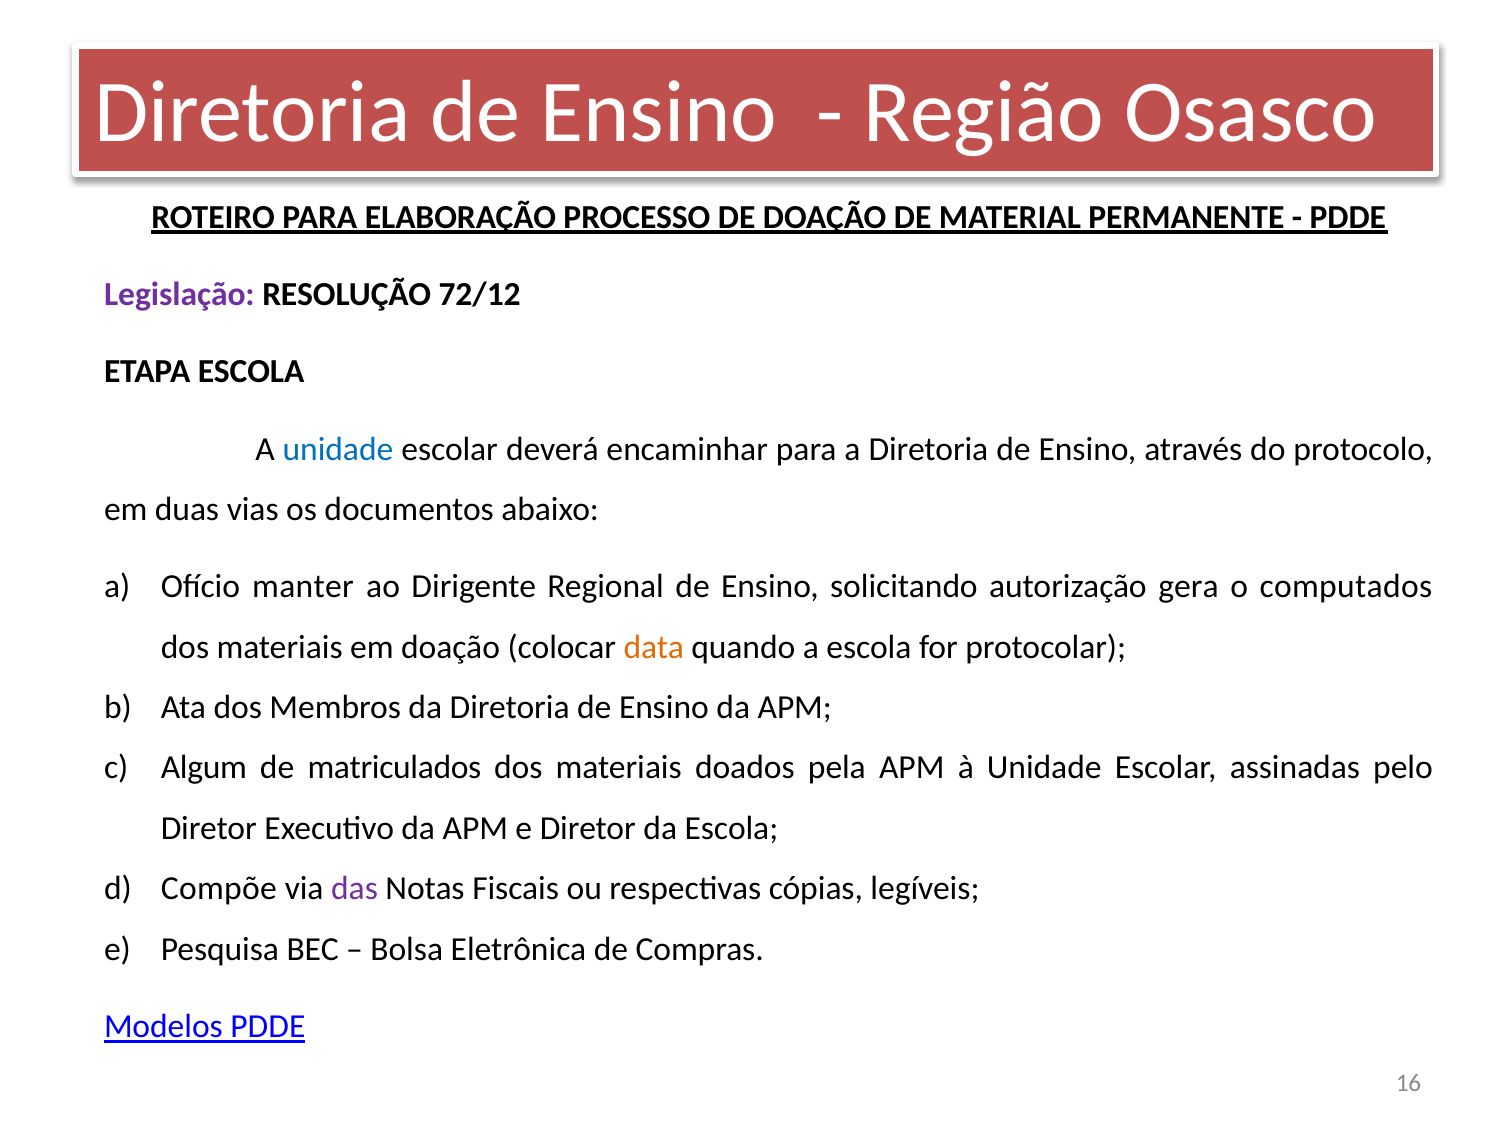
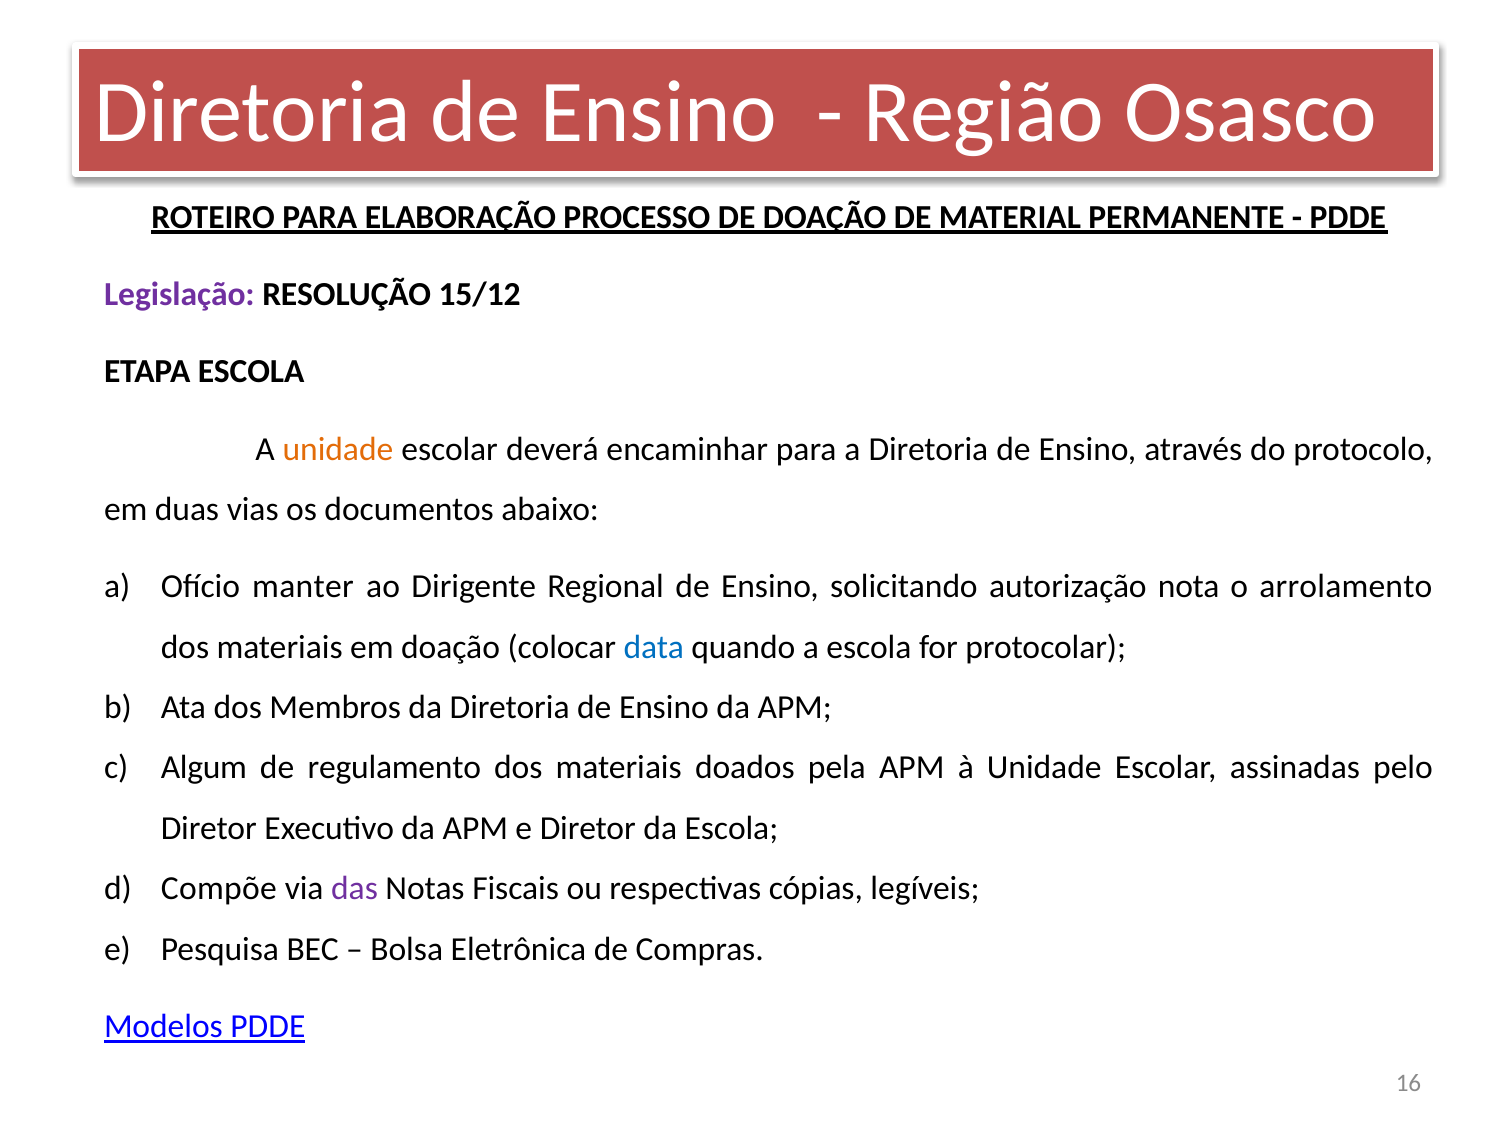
72/12: 72/12 -> 15/12
unidade at (338, 449) colour: blue -> orange
gera: gera -> nota
computados: computados -> arrolamento
data colour: orange -> blue
matriculados: matriculados -> regulamento
